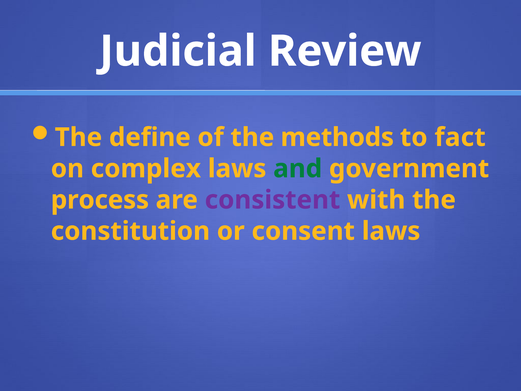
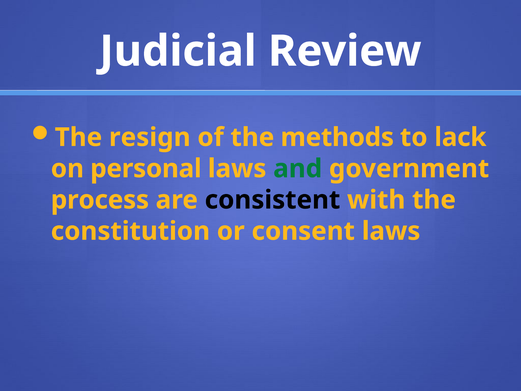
define: define -> resign
fact: fact -> lack
complex: complex -> personal
consistent colour: purple -> black
